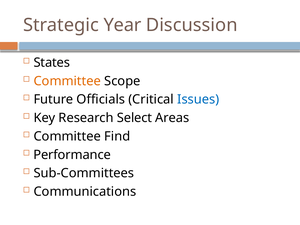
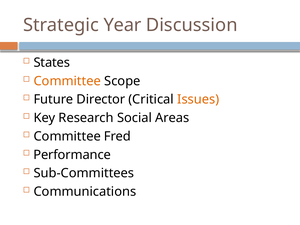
Officials: Officials -> Director
Issues colour: blue -> orange
Select: Select -> Social
Find: Find -> Fred
